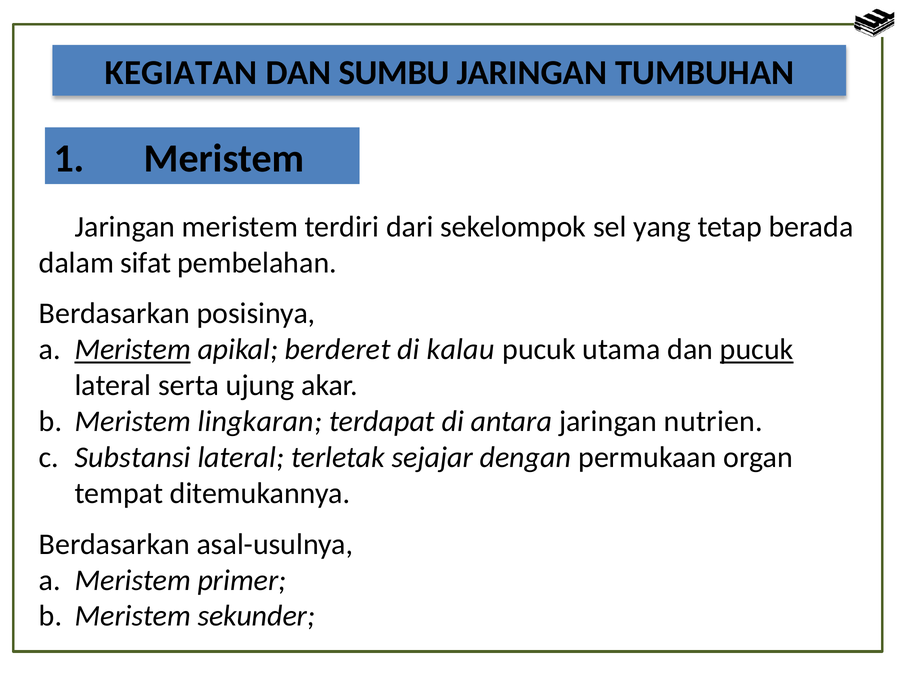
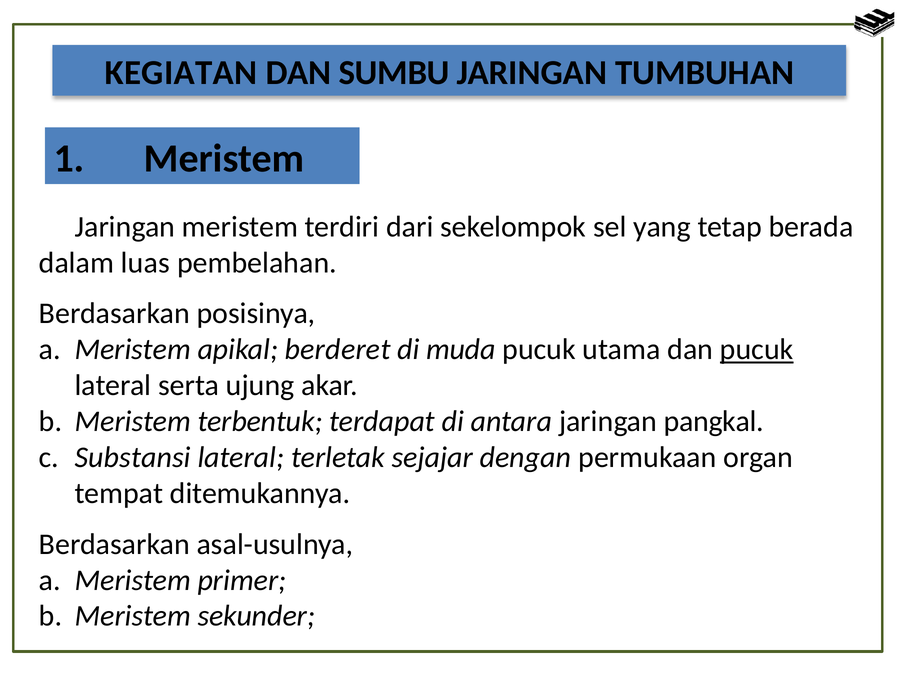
sifat: sifat -> luas
Meristem at (133, 350) underline: present -> none
kalau: kalau -> muda
lingkaran: lingkaran -> terbentuk
nutrien: nutrien -> pangkal
